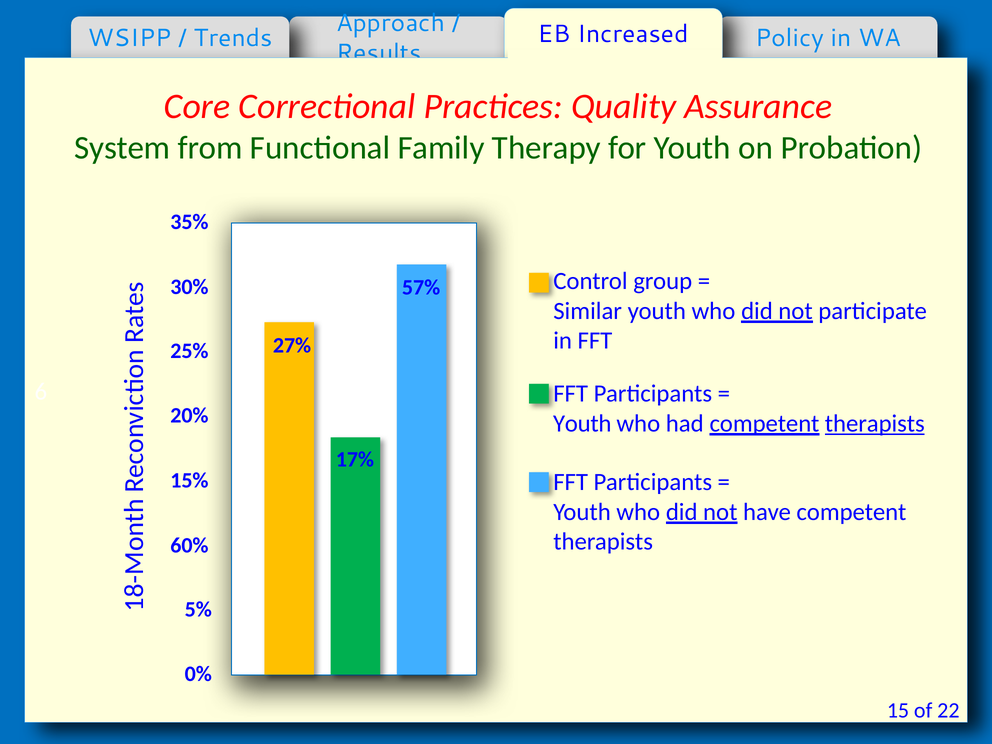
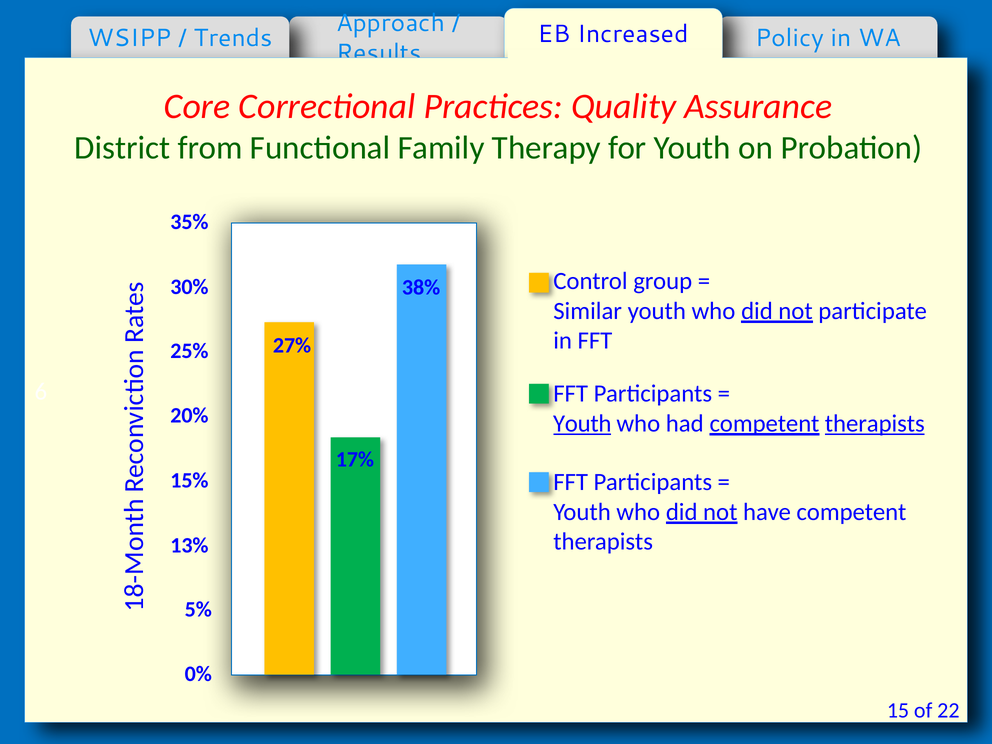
System: System -> District
57%: 57% -> 38%
Youth at (582, 424) underline: none -> present
60%: 60% -> 13%
